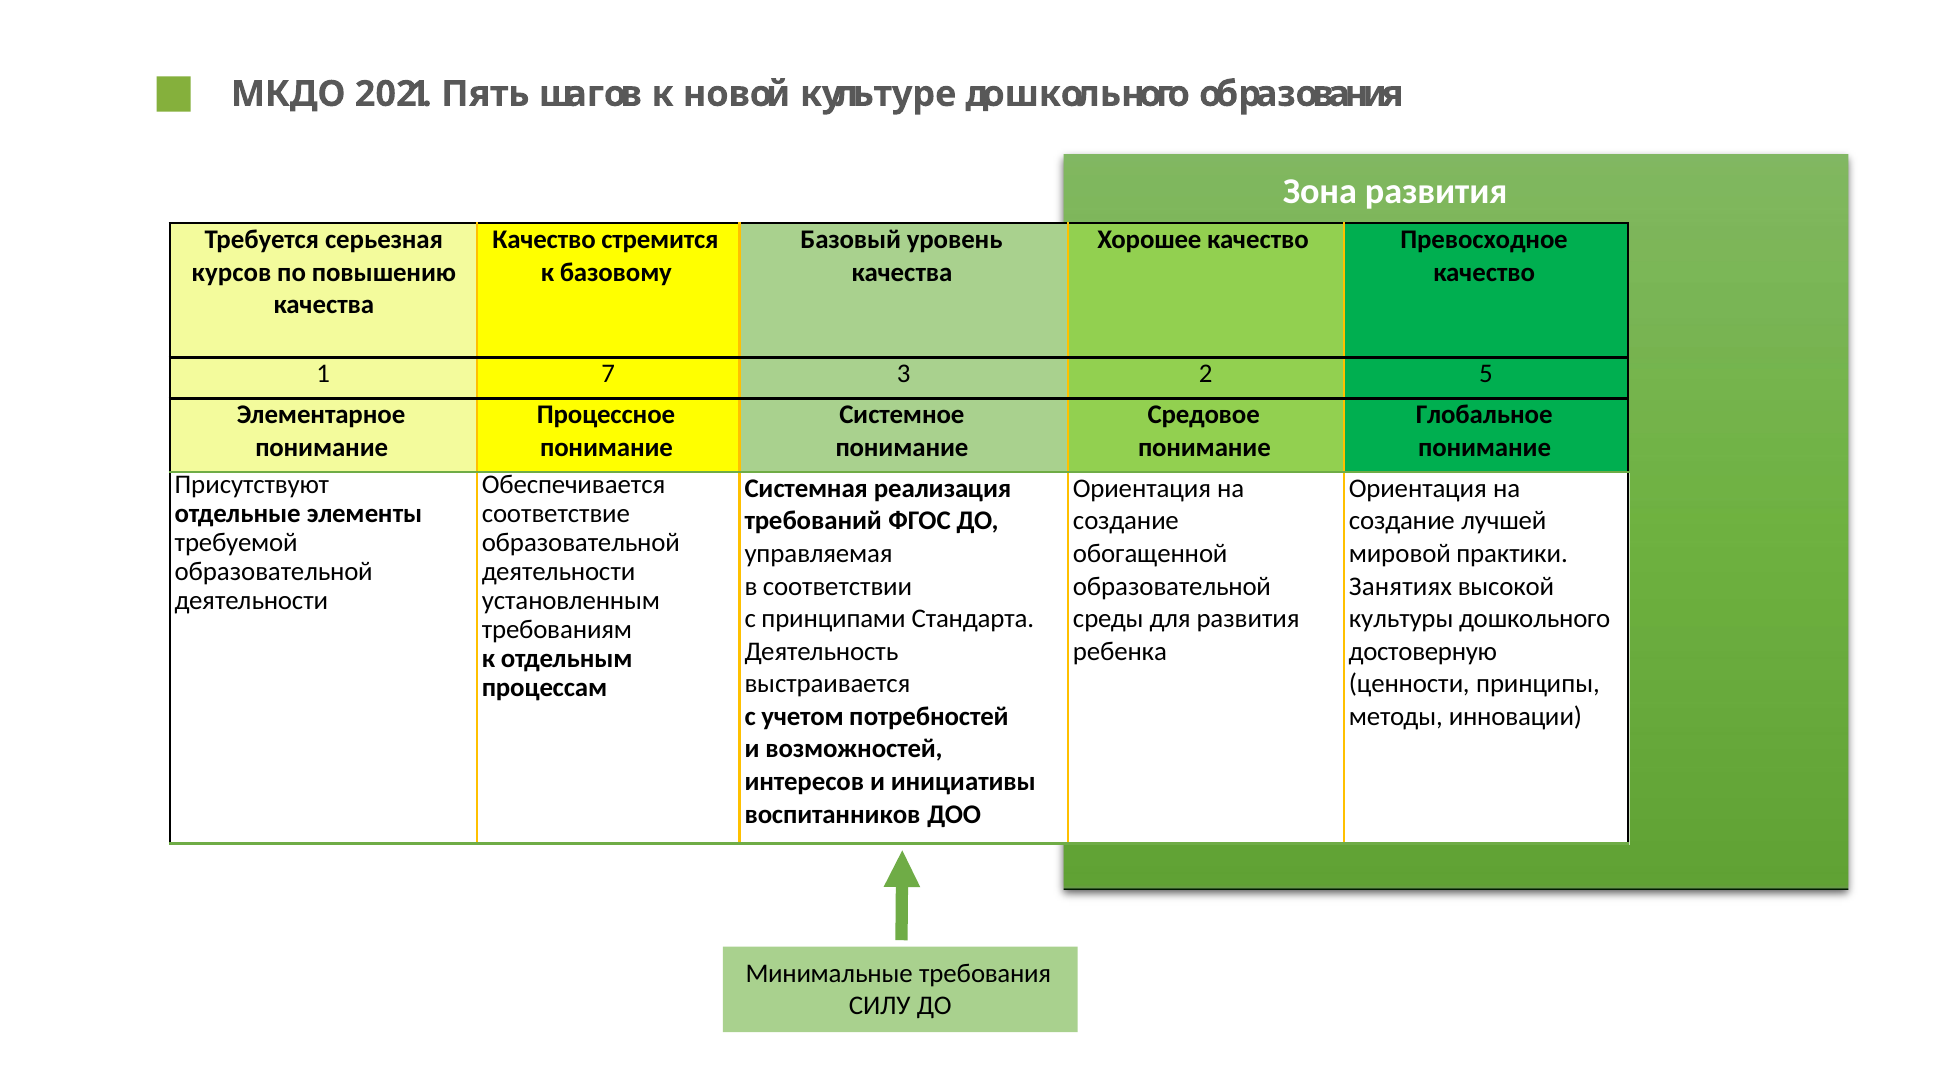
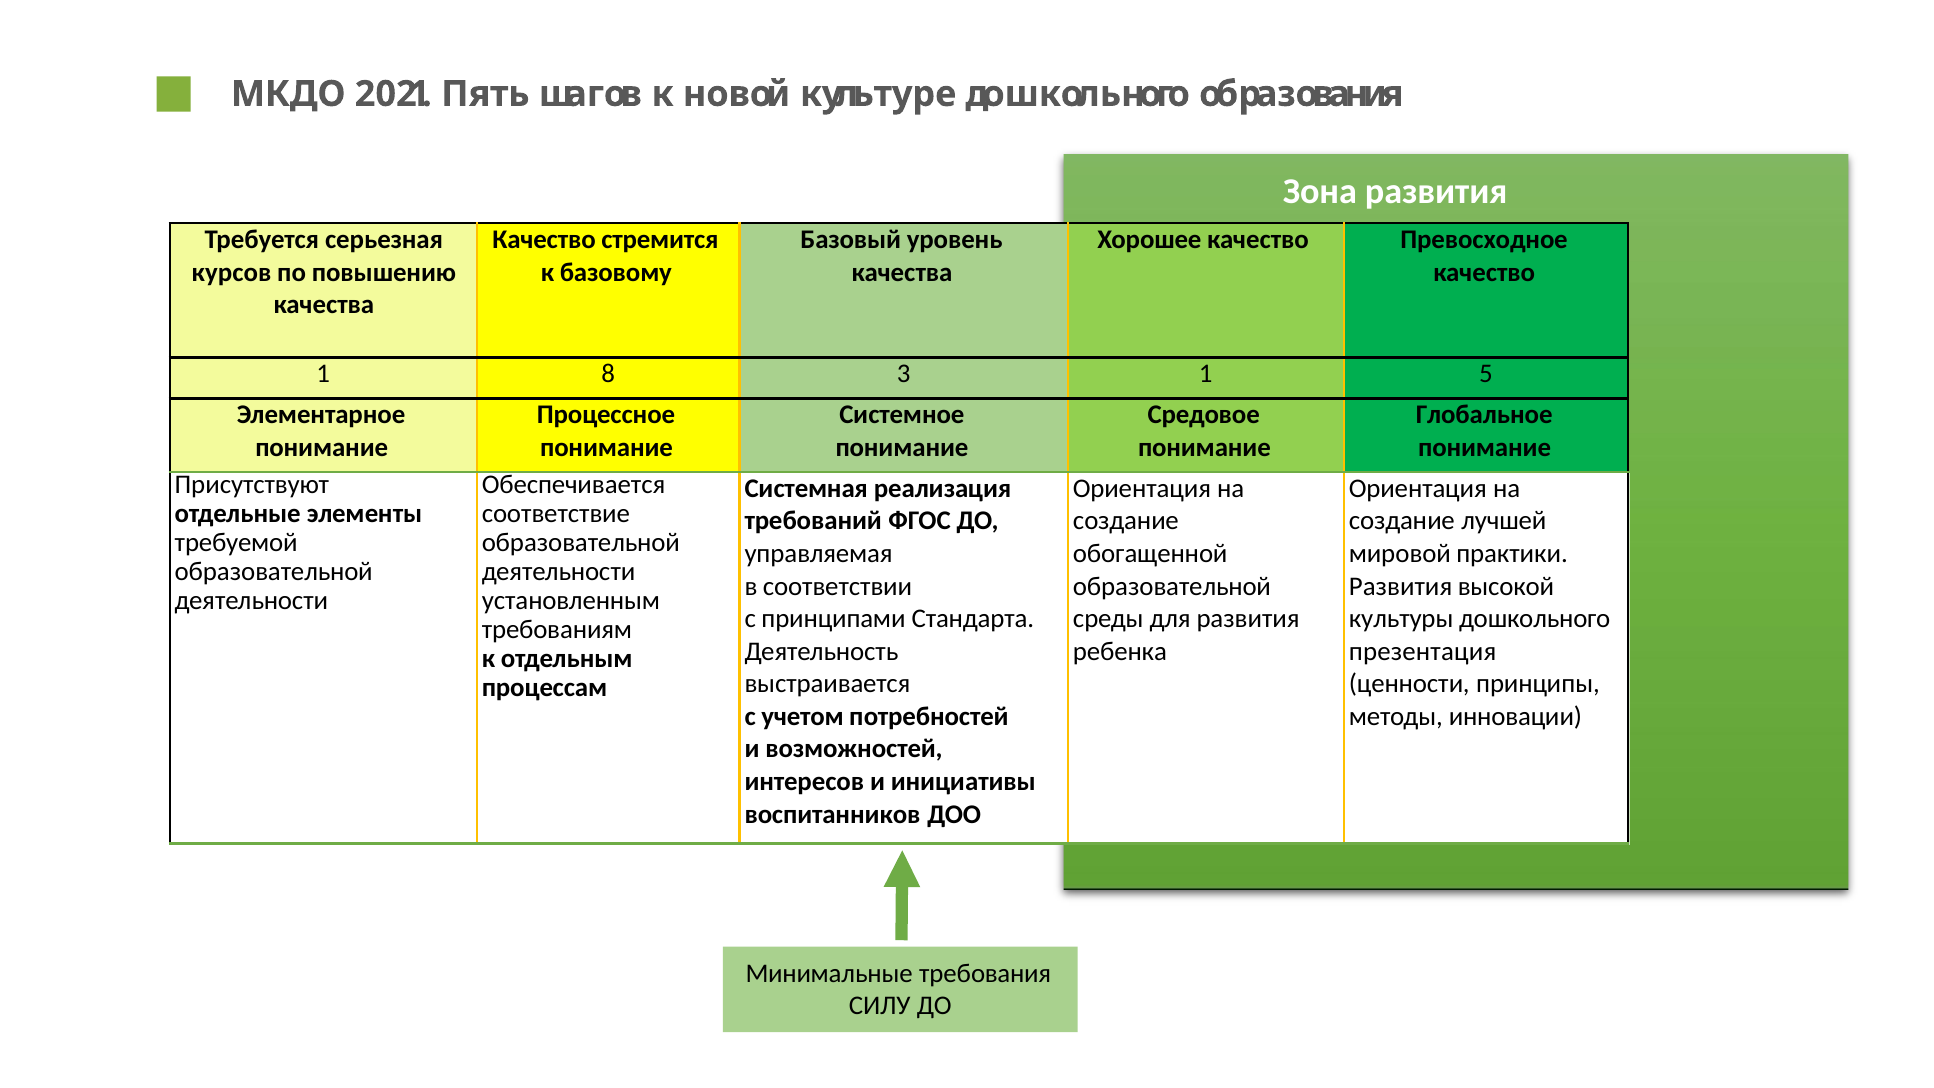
7: 7 -> 8
3 2: 2 -> 1
Занятиях at (1401, 586): Занятиях -> Развития
достоверную: достоверную -> презентация
